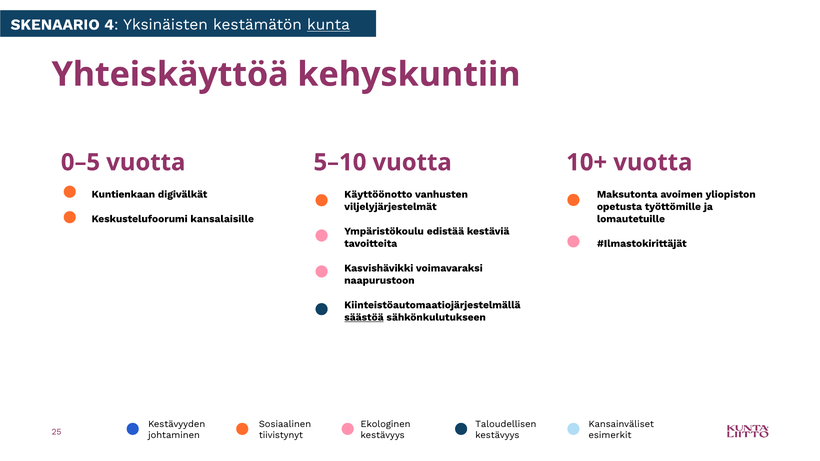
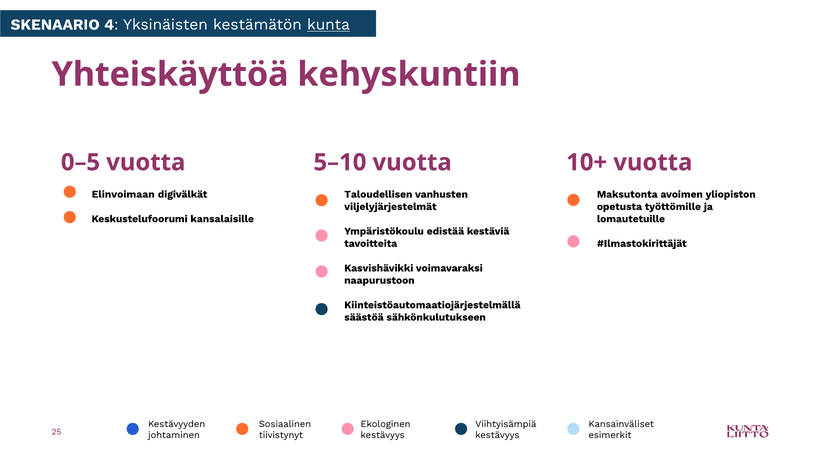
Kuntienkaan: Kuntienkaan -> Elinvoimaan
Käyttöönotto: Käyttöönotto -> Taloudellisen
säästöä underline: present -> none
Taloudellisen: Taloudellisen -> Viihtyisämpiä
